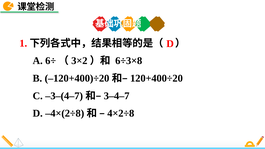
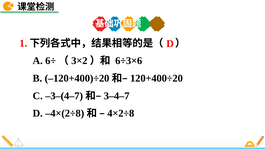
6÷3×8: 6÷3×8 -> 6÷3×6
